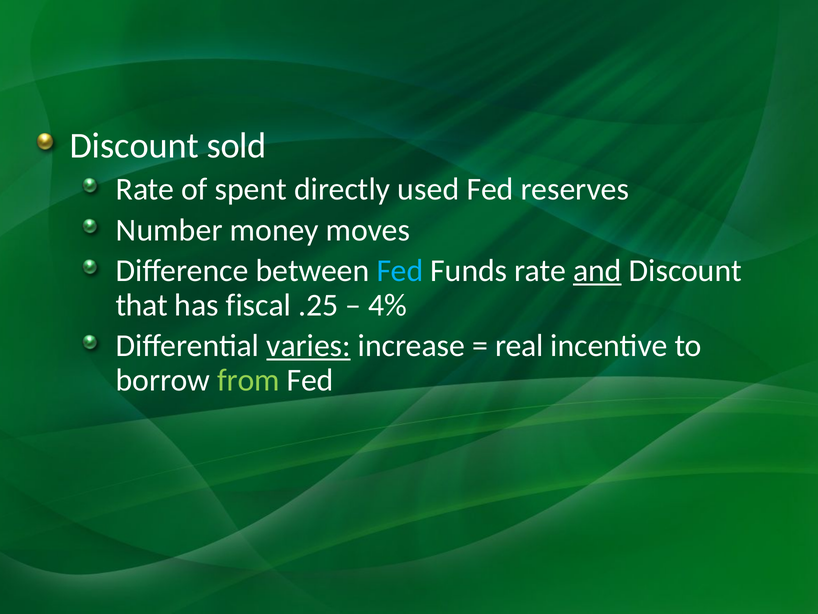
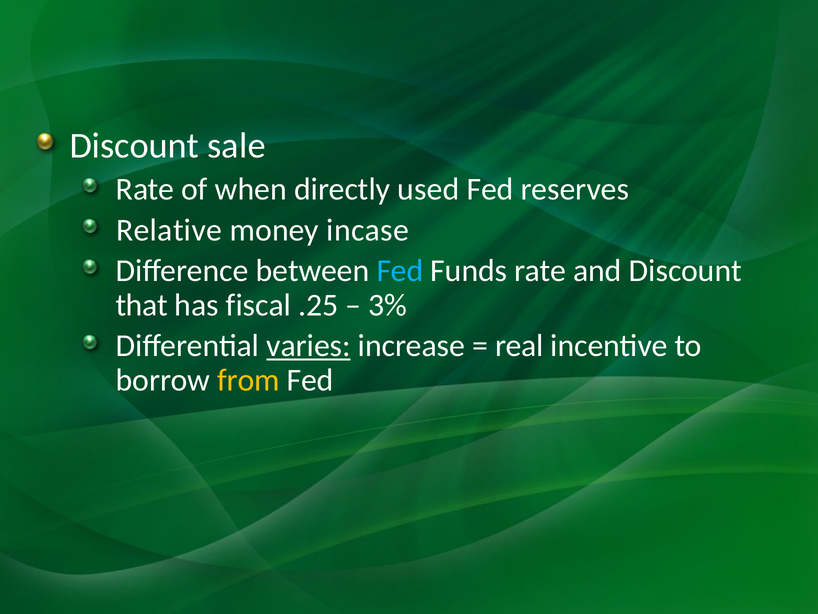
sold: sold -> sale
spent: spent -> when
Number: Number -> Relative
moves: moves -> incase
and underline: present -> none
4%: 4% -> 3%
from colour: light green -> yellow
